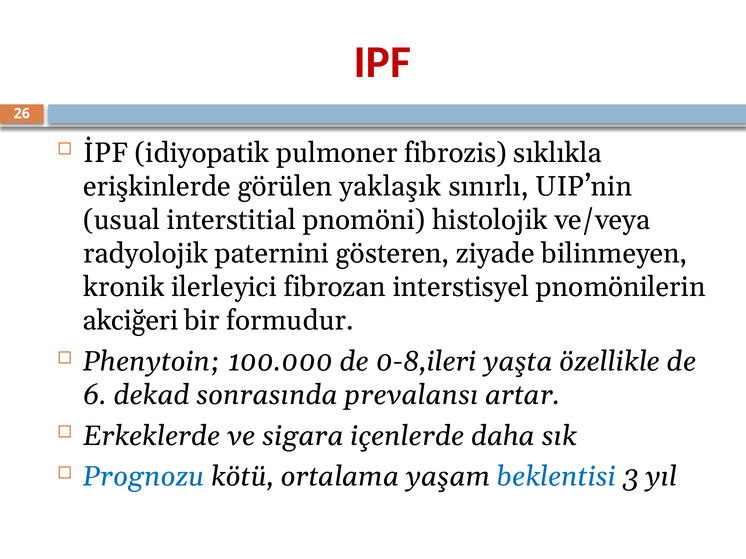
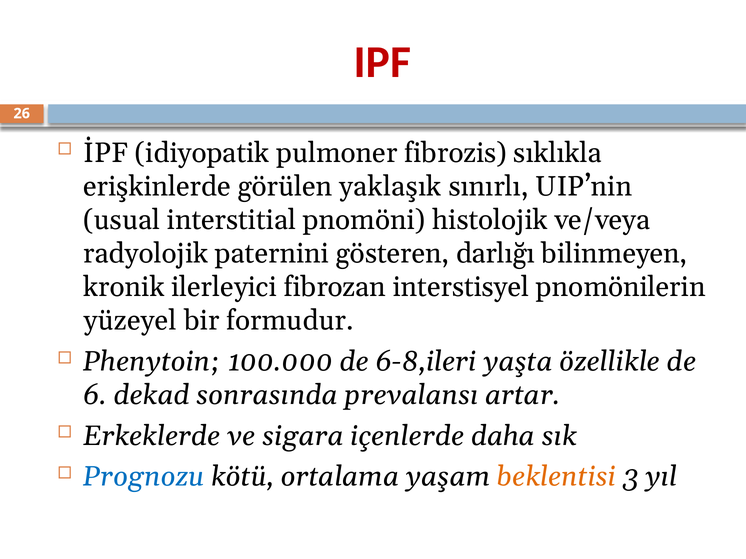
ziyade: ziyade -> darlığı
akciğeri: akciğeri -> yüzeyel
0-8,ileri: 0-8,ileri -> 6-8,ileri
beklentisi colour: blue -> orange
